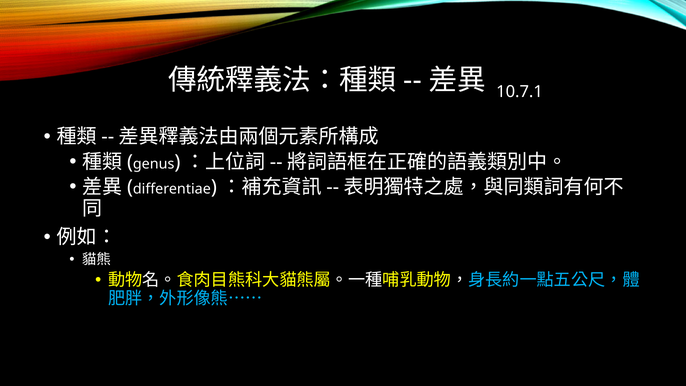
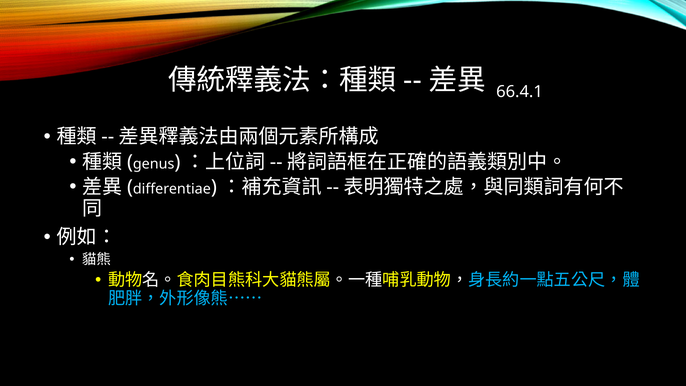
10.7.1: 10.7.1 -> 66.4.1
